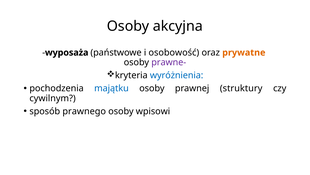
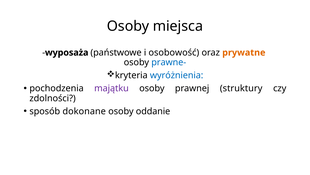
akcyjna: akcyjna -> miejsca
prawne- colour: purple -> blue
majątku colour: blue -> purple
cywilnym: cywilnym -> zdolności
prawnego: prawnego -> dokonane
wpisowi: wpisowi -> oddanie
